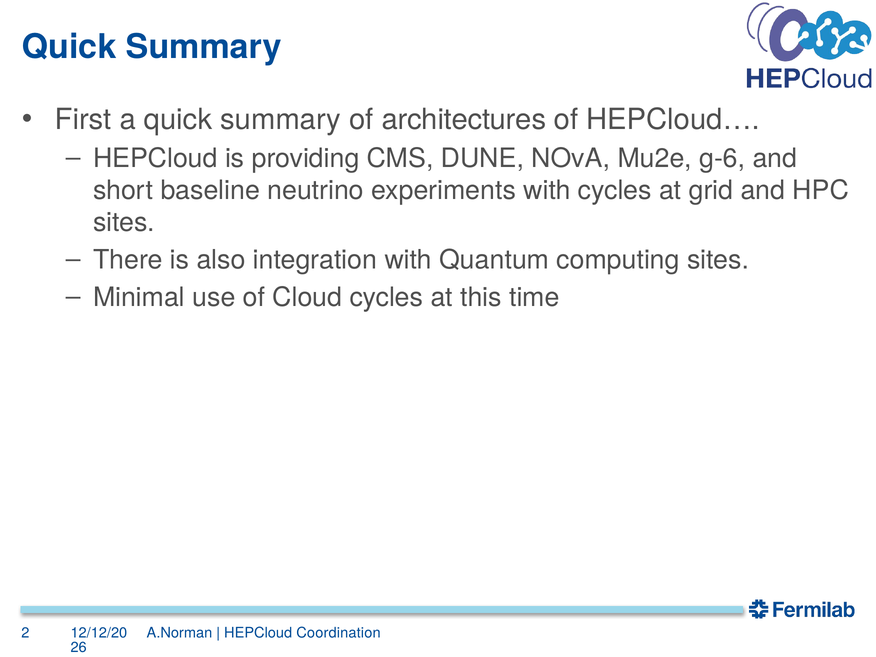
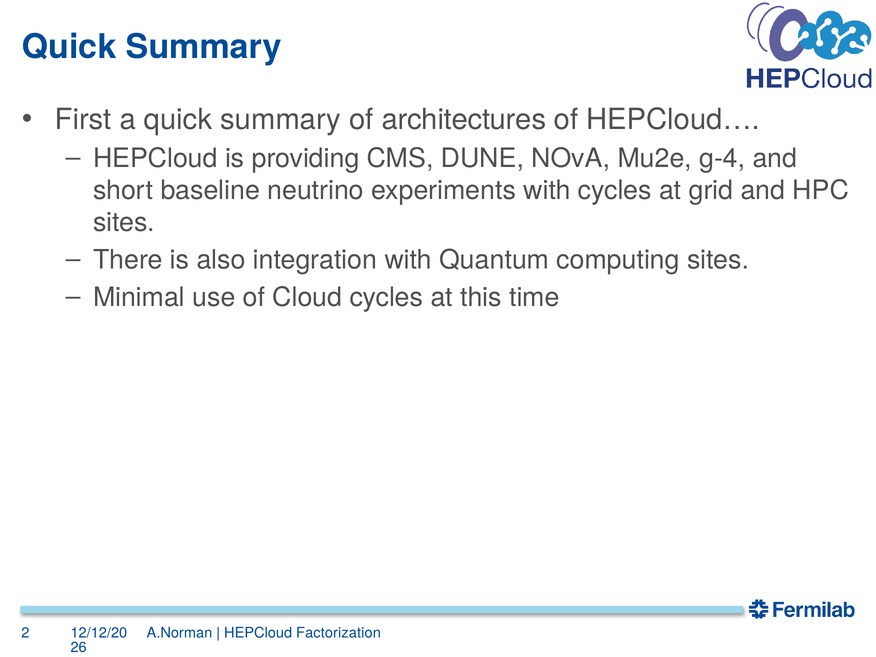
g-6: g-6 -> g-4
Coordination: Coordination -> Factorization
